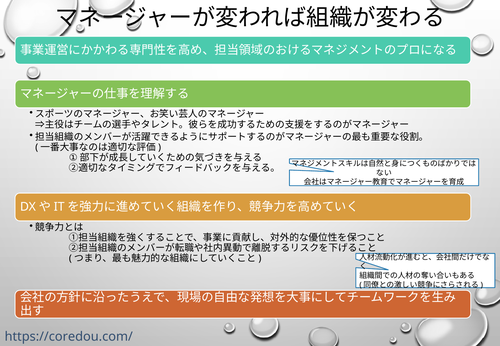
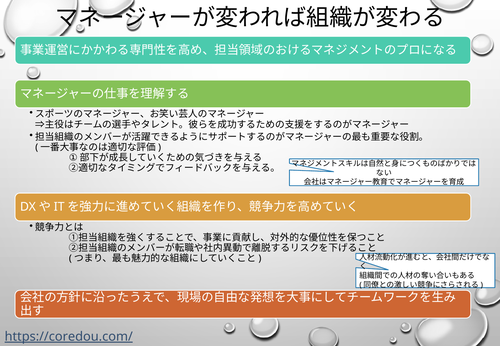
https://coredou.com/ underline: none -> present
